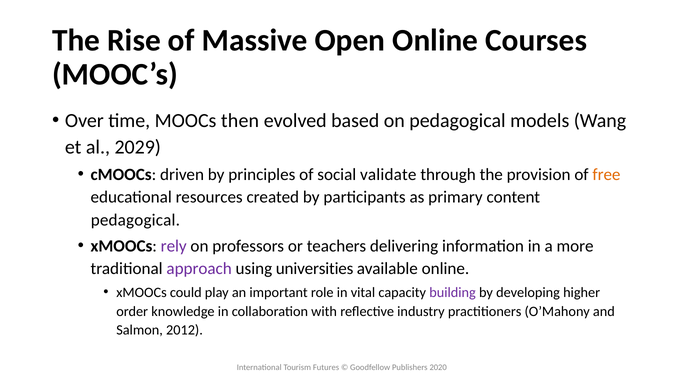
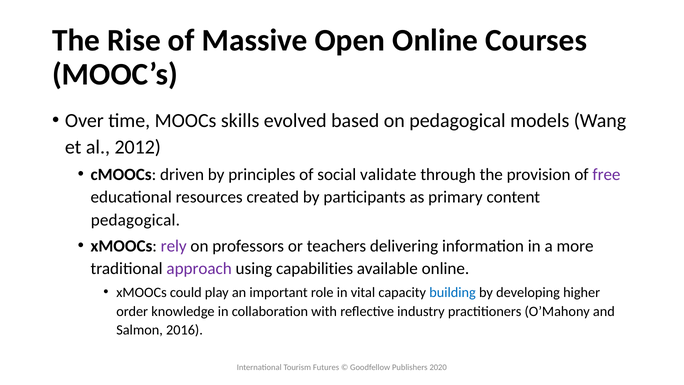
then: then -> skills
2029: 2029 -> 2012
free colour: orange -> purple
universities: universities -> capabilities
building colour: purple -> blue
2012: 2012 -> 2016
